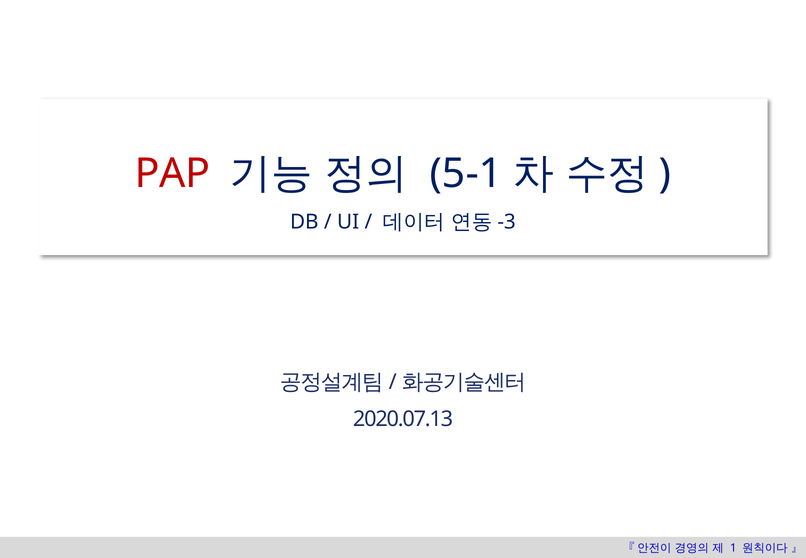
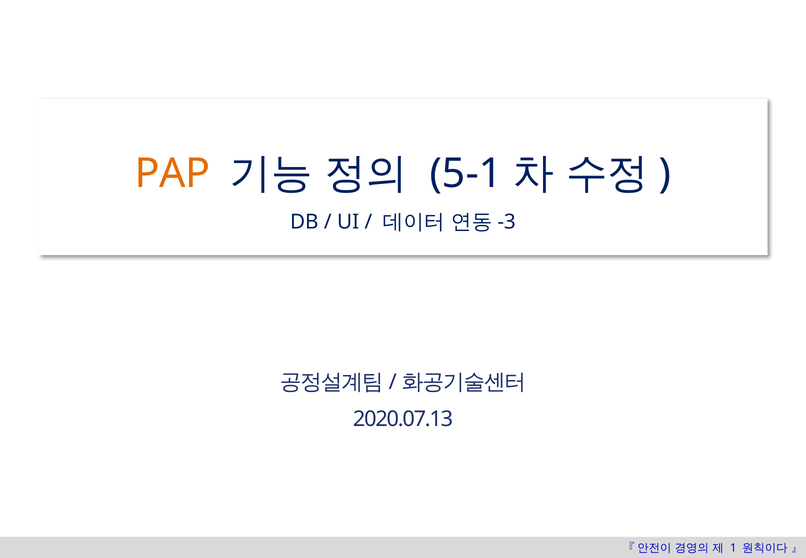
PAP colour: red -> orange
